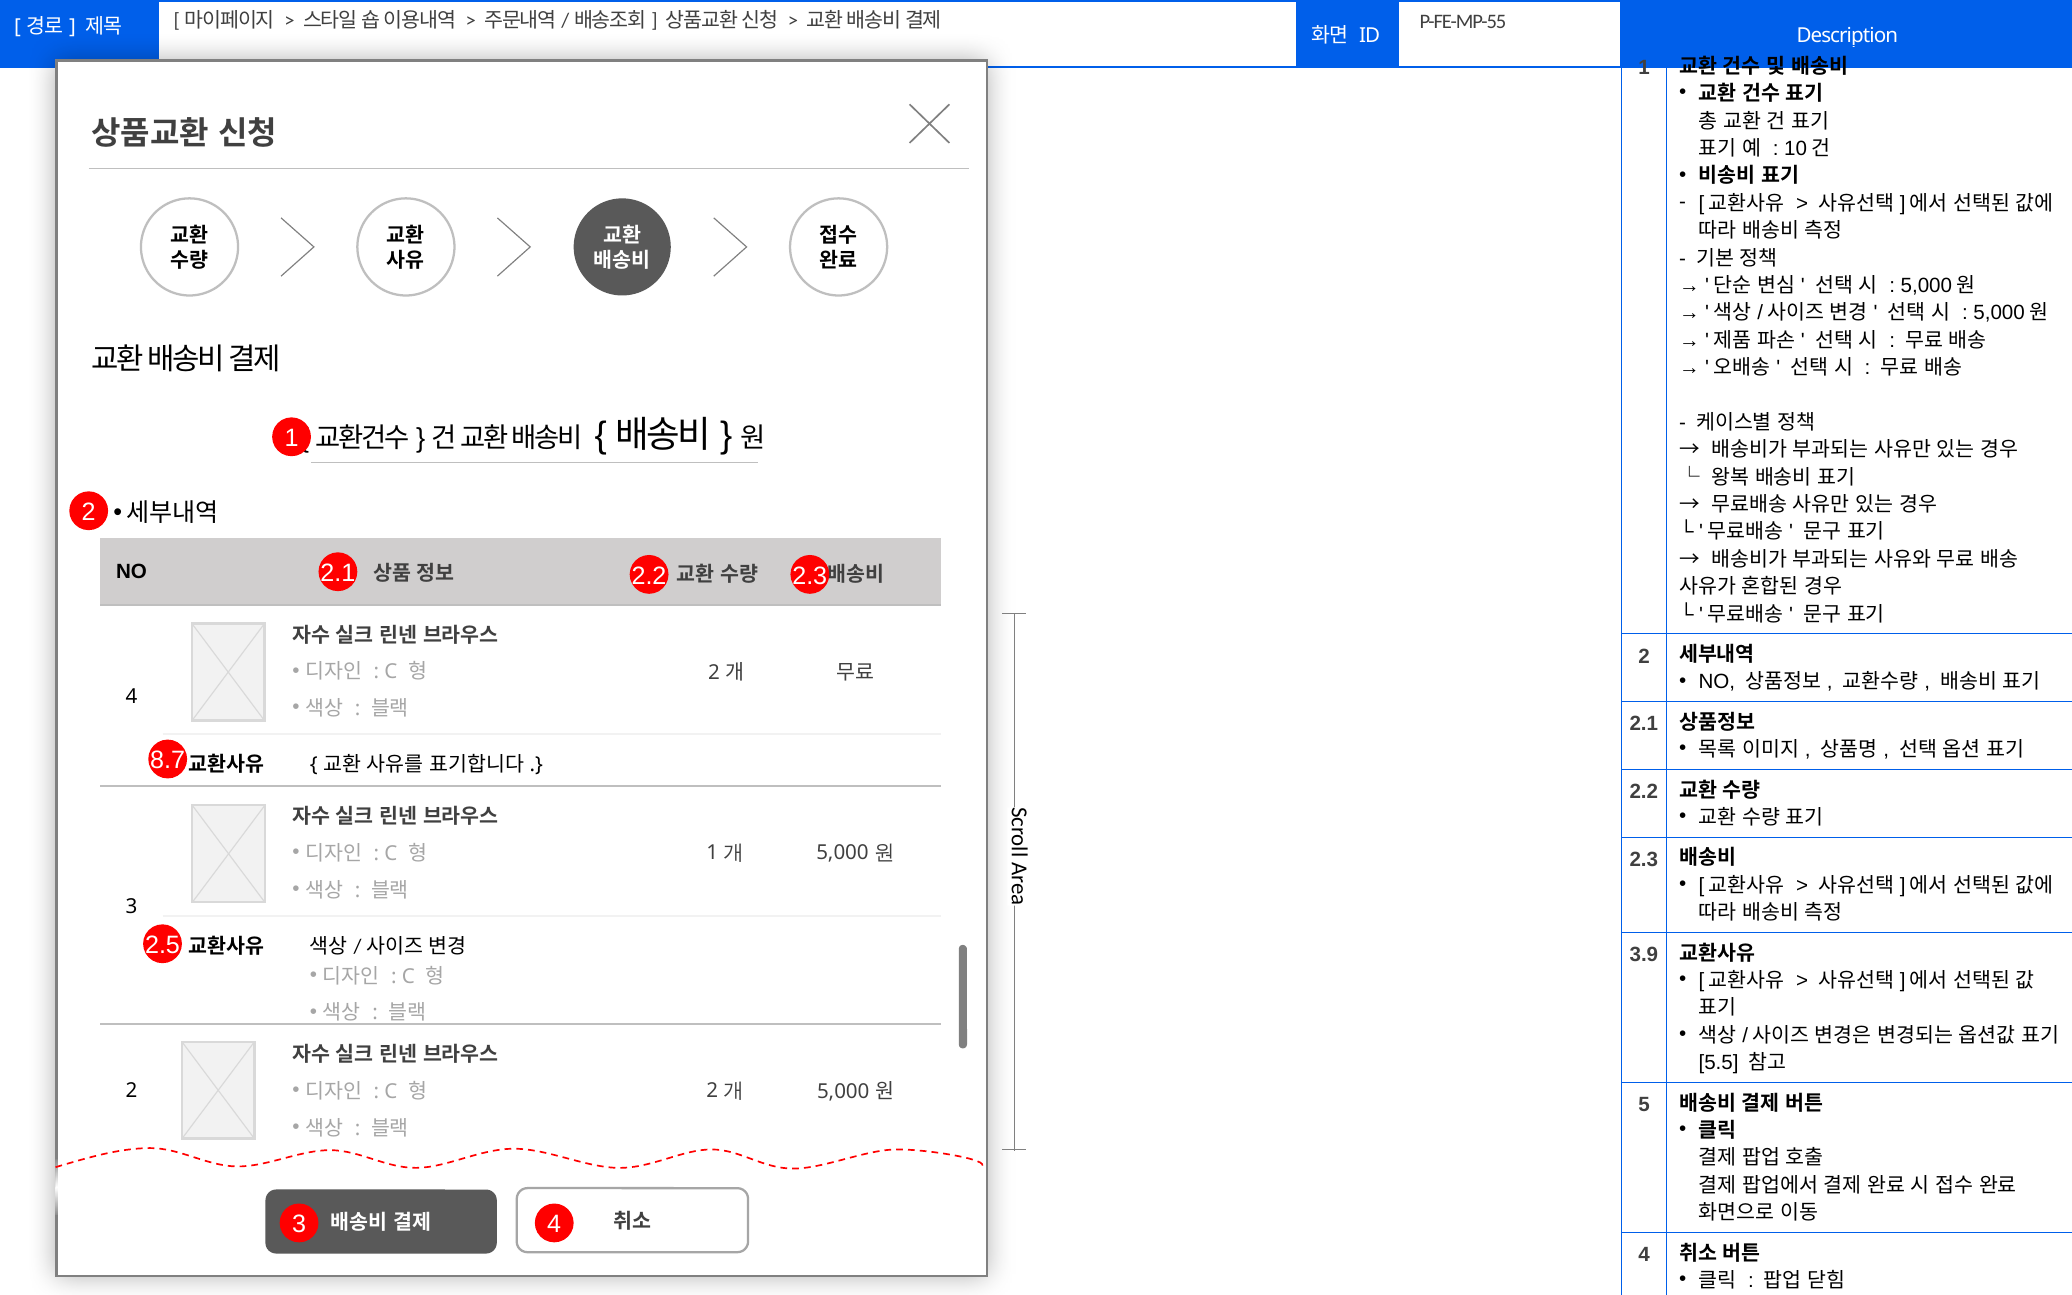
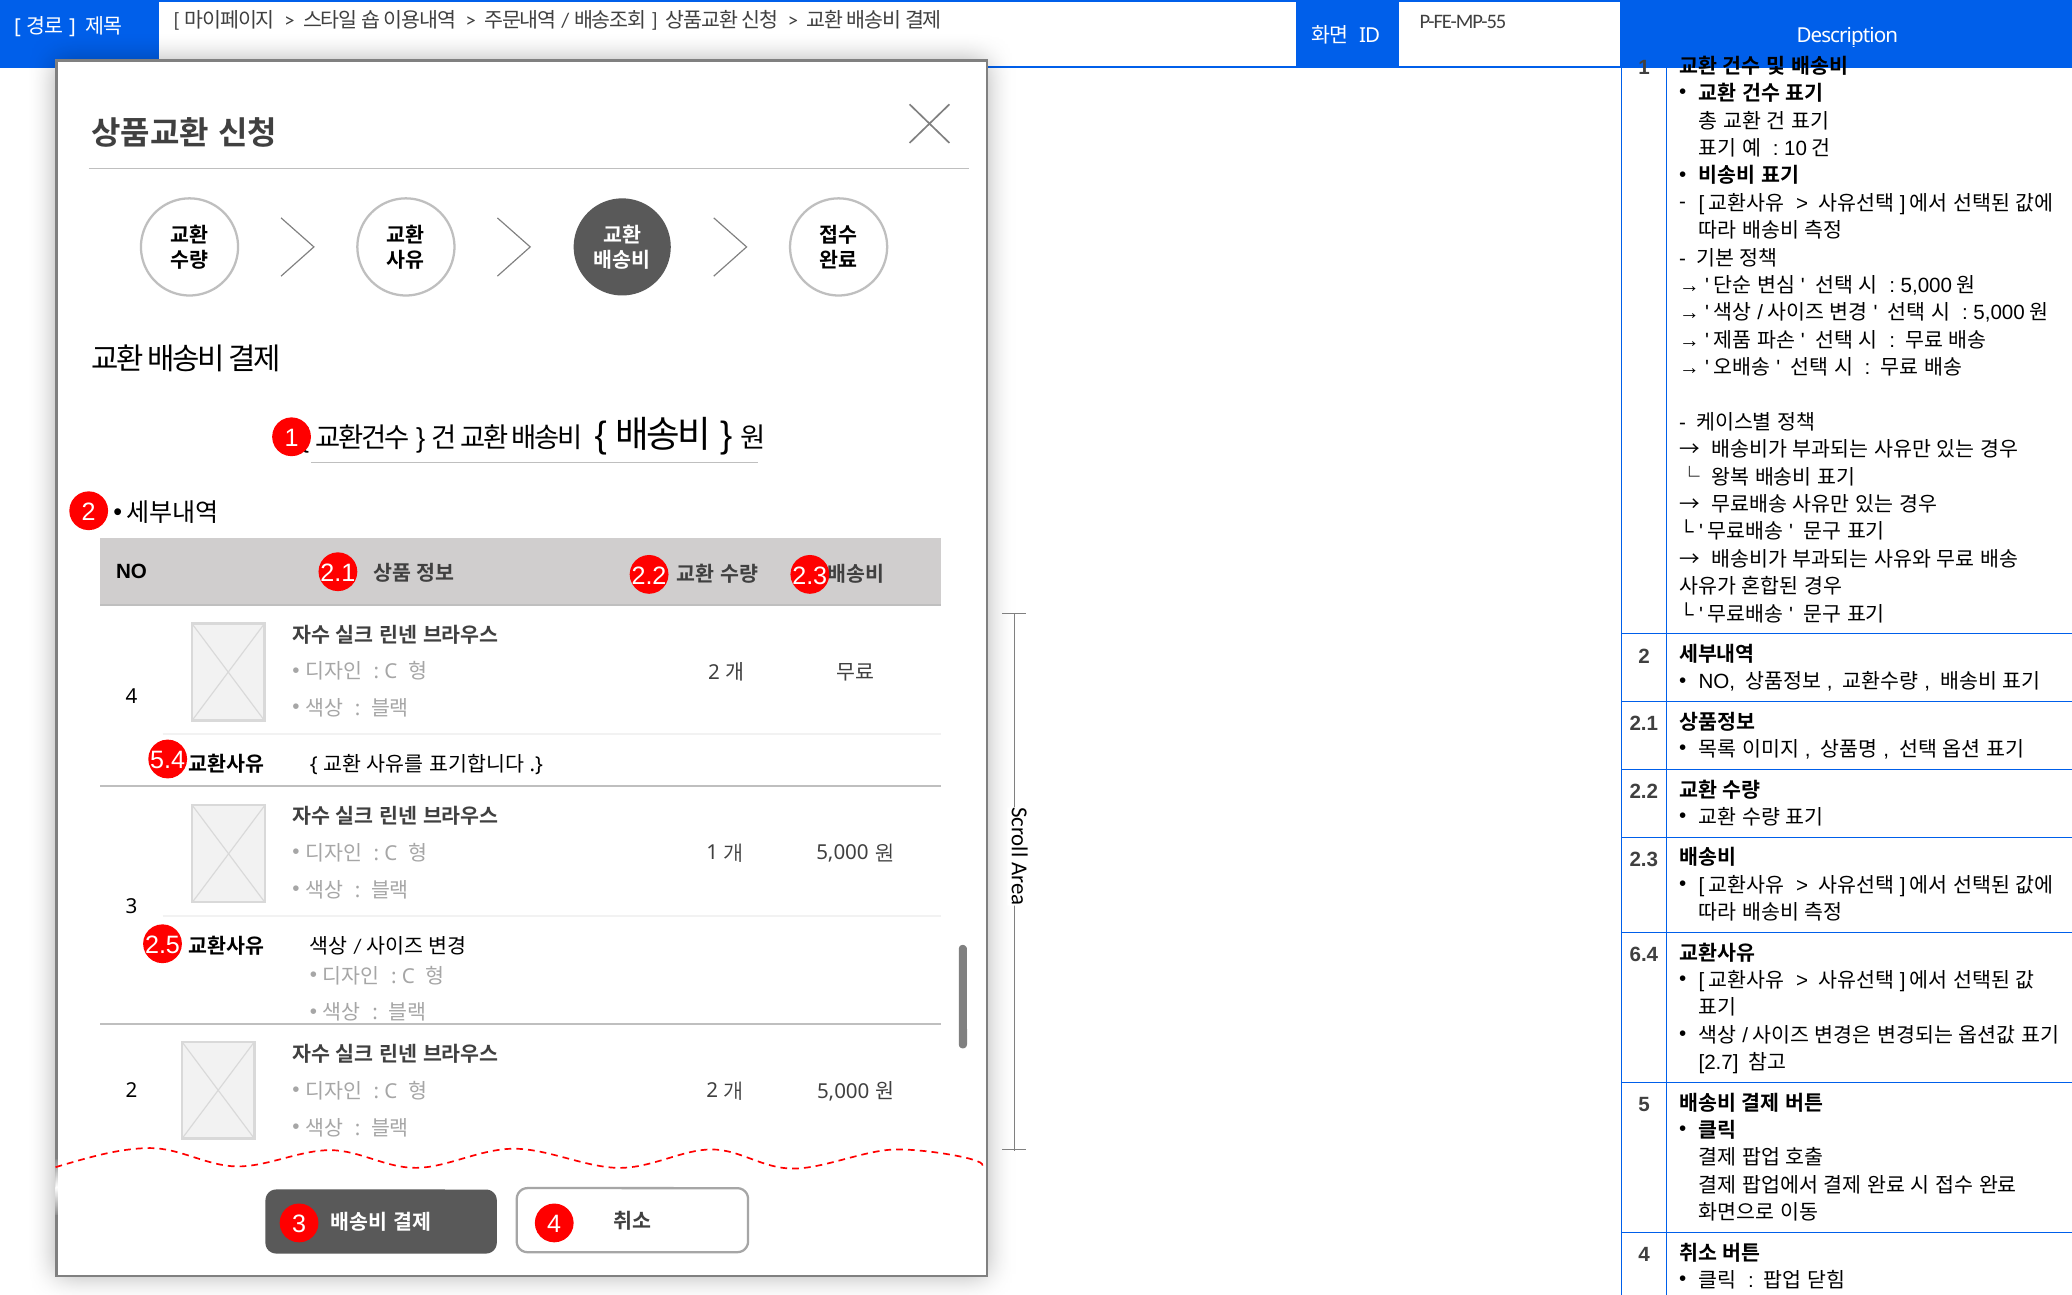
8.7: 8.7 -> 5.4
3.9: 3.9 -> 6.4
5.5: 5.5 -> 2.7
